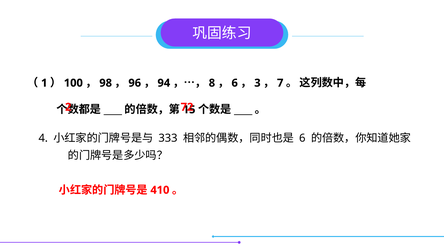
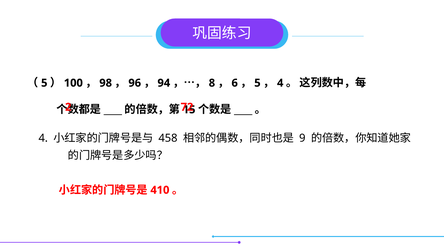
1 at (44, 83): 1 -> 5
3 at (257, 83): 3 -> 5
7 at (280, 83): 7 -> 4
333: 333 -> 458
6 at (302, 138): 6 -> 9
